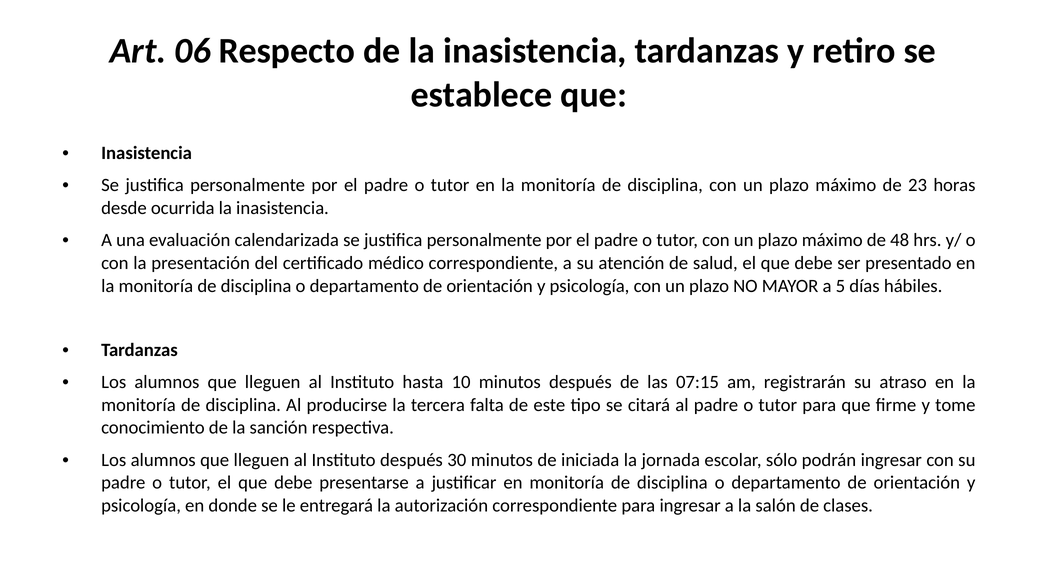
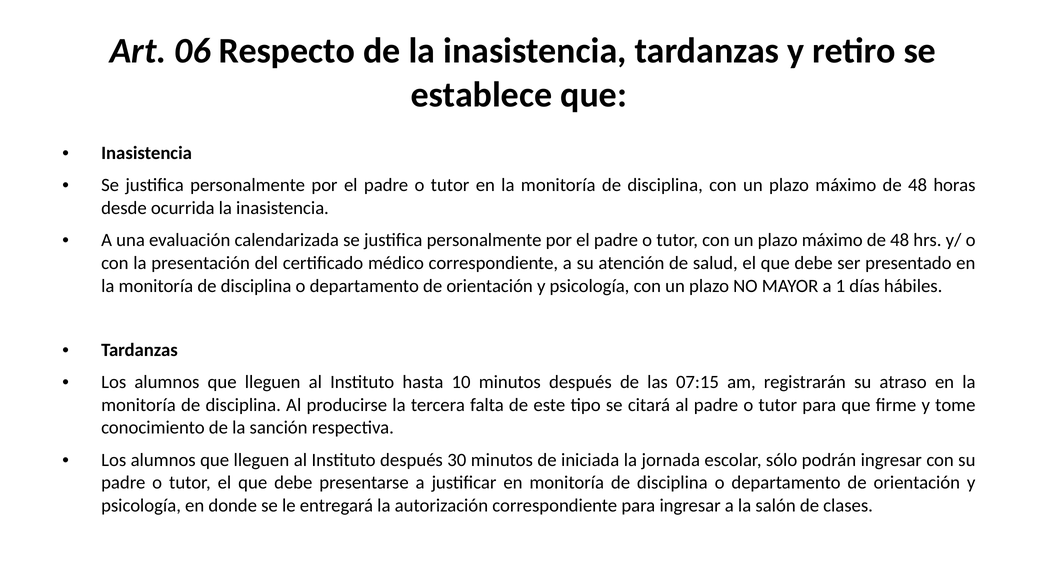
23 at (918, 185): 23 -> 48
5: 5 -> 1
